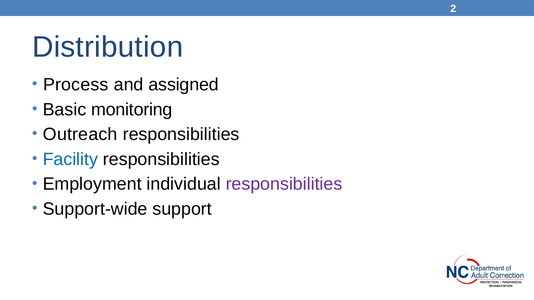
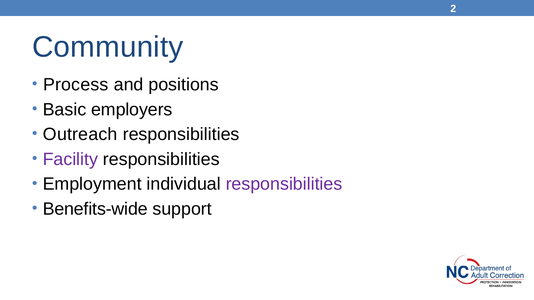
Distribution: Distribution -> Community
assigned: assigned -> positions
monitoring: monitoring -> employers
Facility colour: blue -> purple
Support-wide: Support-wide -> Benefits-wide
